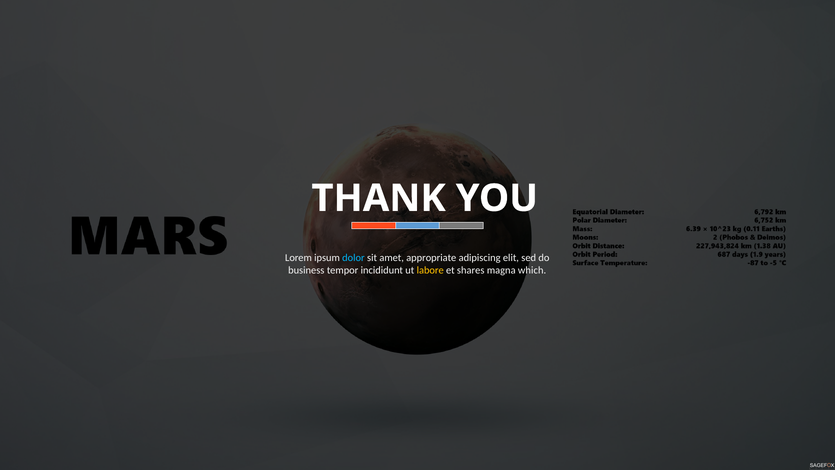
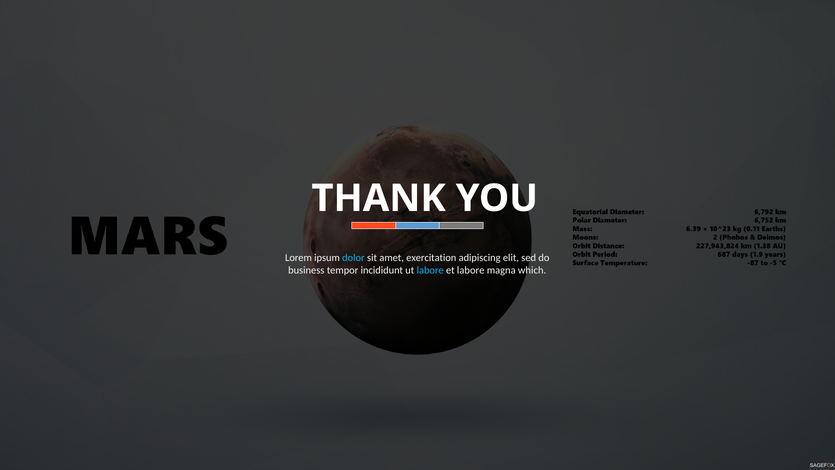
appropriate: appropriate -> exercitation
labore at (430, 270) colour: yellow -> light blue
et shares: shares -> labore
